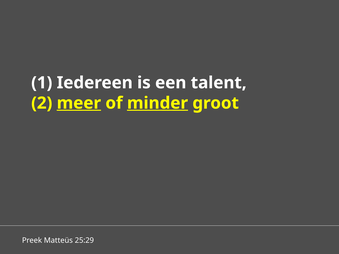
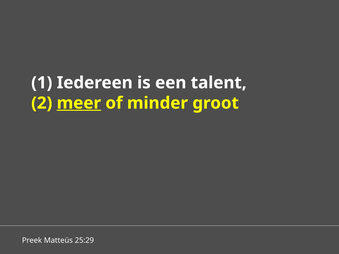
minder underline: present -> none
